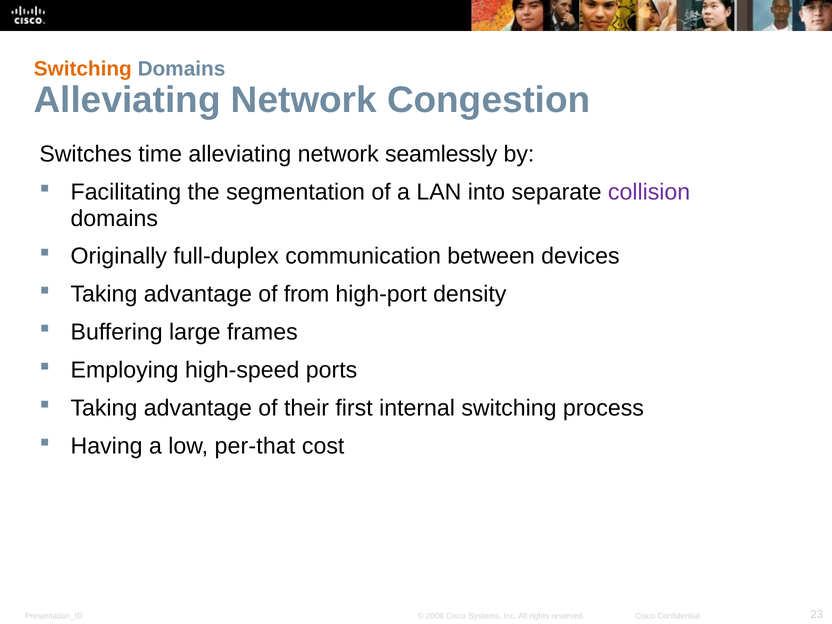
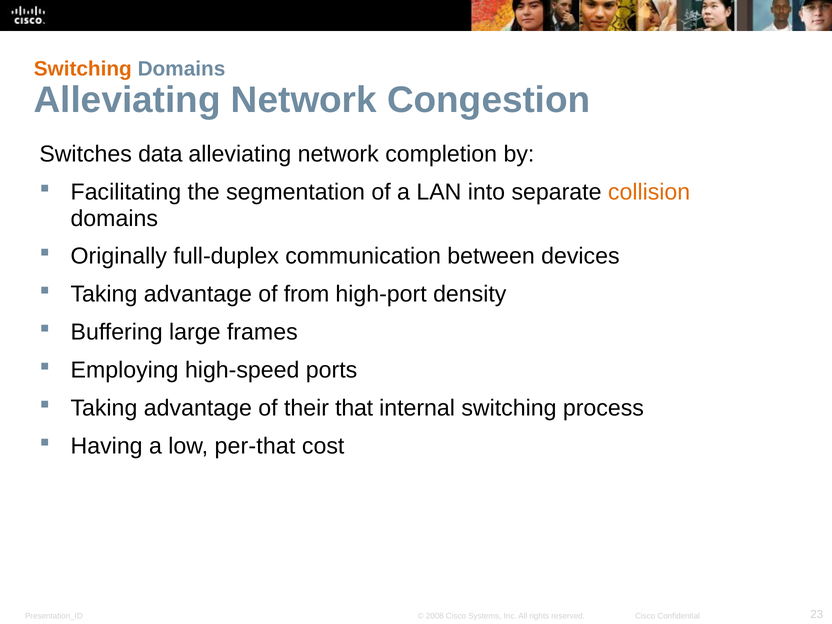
time: time -> data
seamlessly: seamlessly -> completion
collision colour: purple -> orange
first: first -> that
